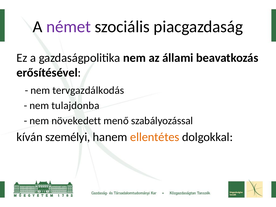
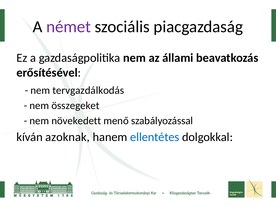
tulajdonba: tulajdonba -> összegeket
személyi: személyi -> azoknak
ellentétes colour: orange -> blue
